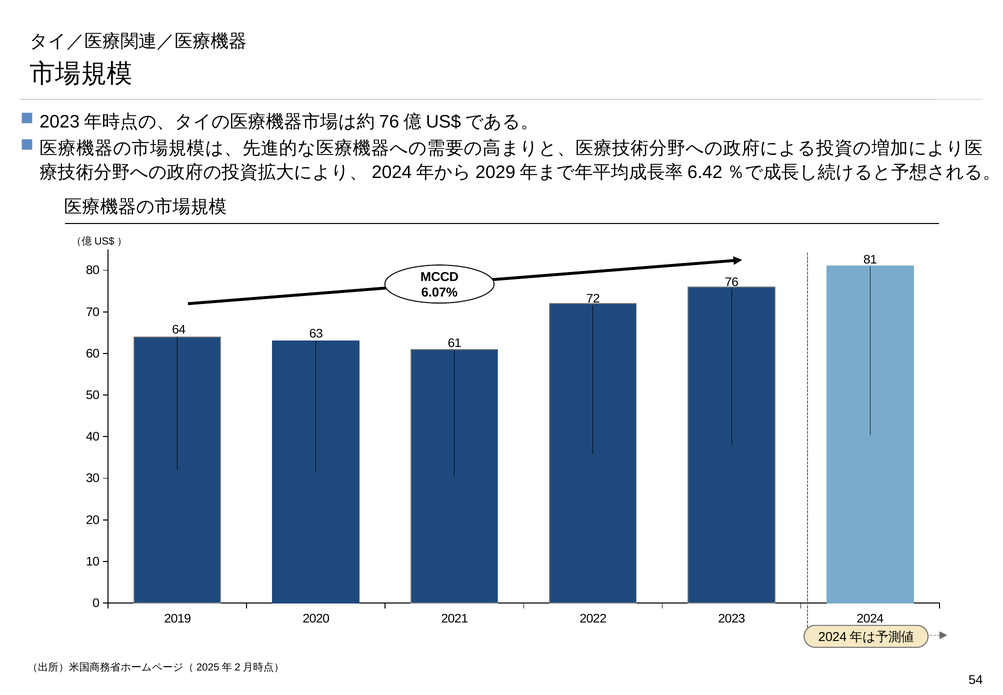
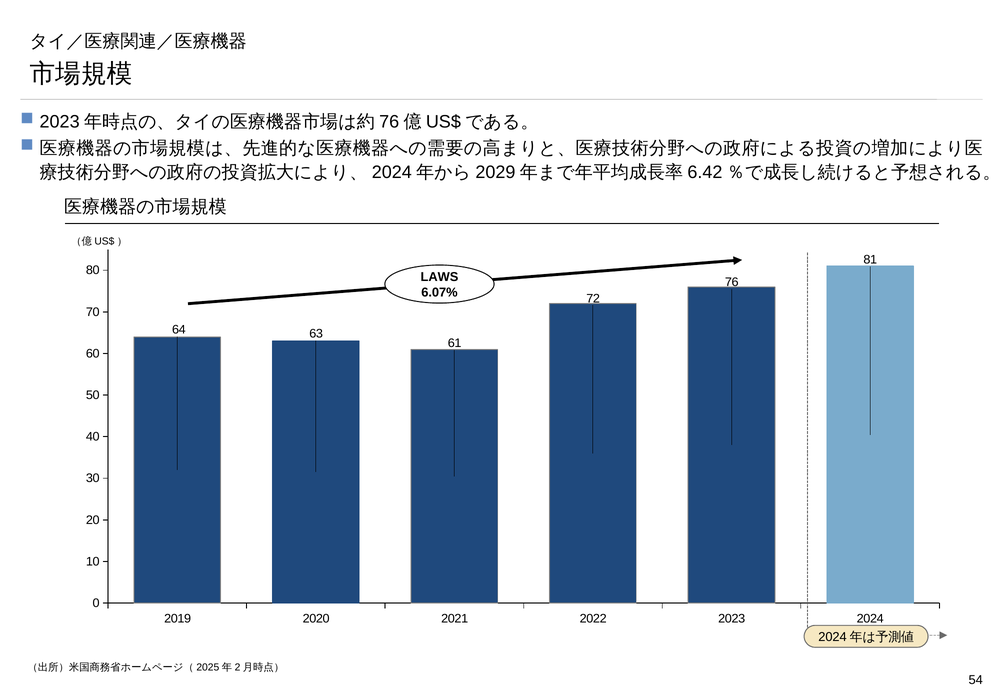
MCCD: MCCD -> LAWS
